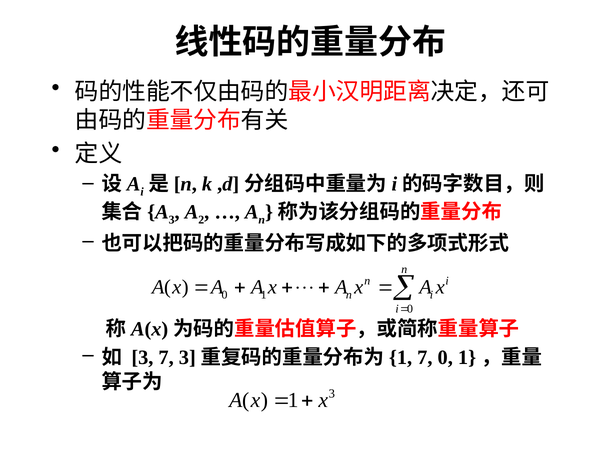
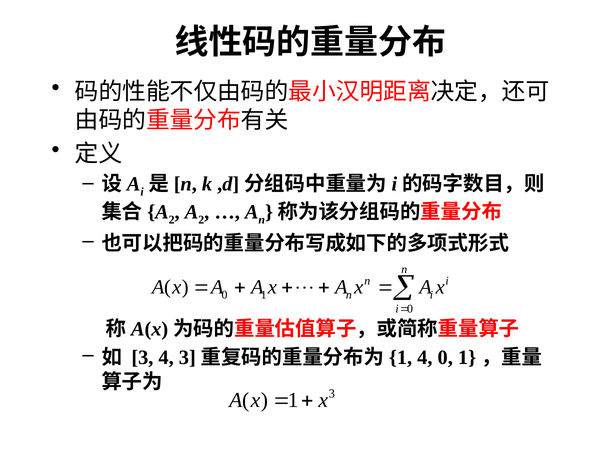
3 at (172, 220): 3 -> 2
3 7: 7 -> 4
7 at (425, 358): 7 -> 4
